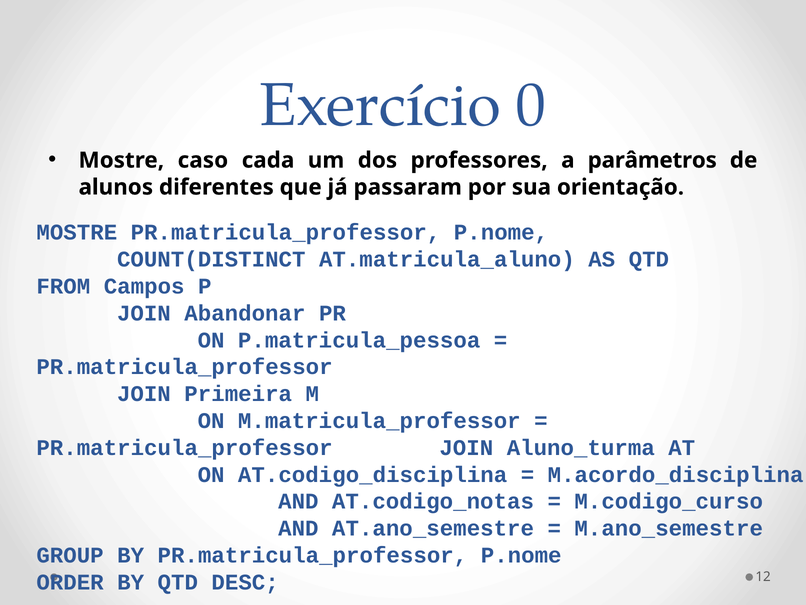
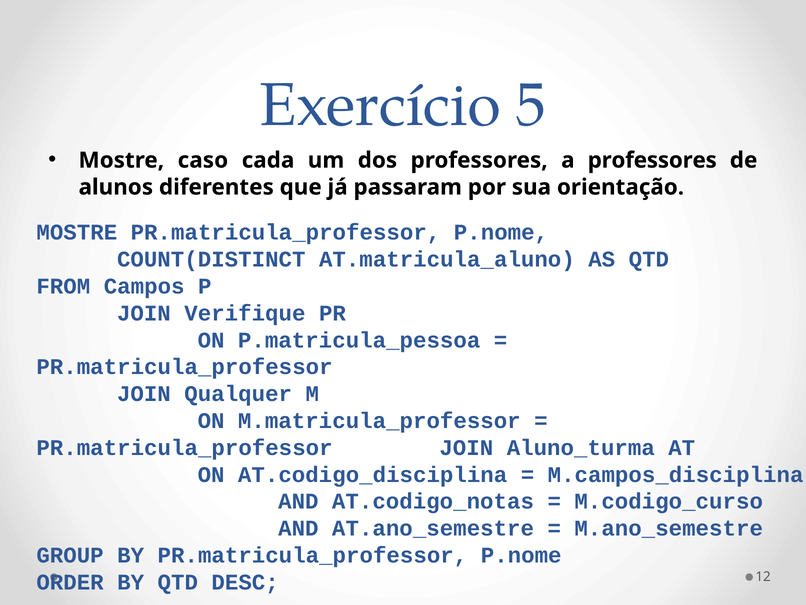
0: 0 -> 5
a parâmetros: parâmetros -> professores
Abandonar: Abandonar -> Verifique
Primeira: Primeira -> Qualquer
M.acordo_disciplina: M.acordo_disciplina -> M.campos_disciplina
